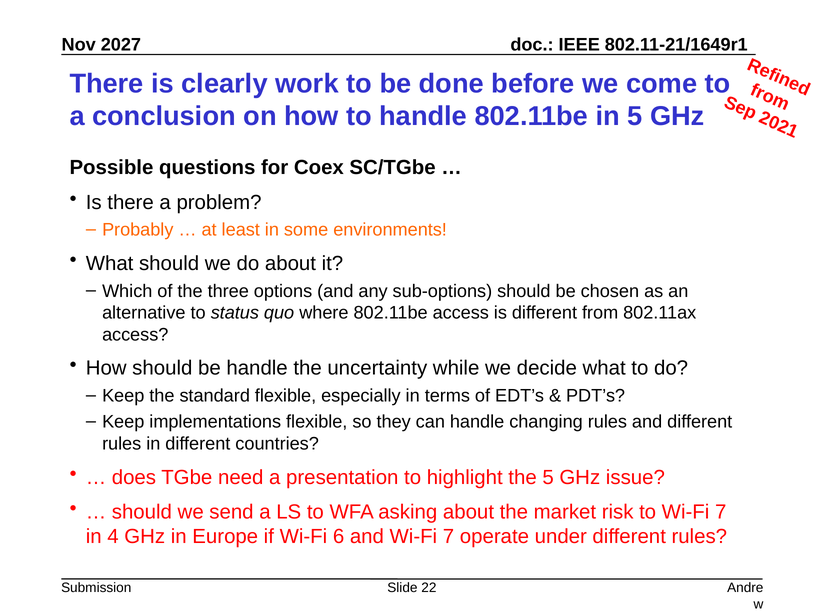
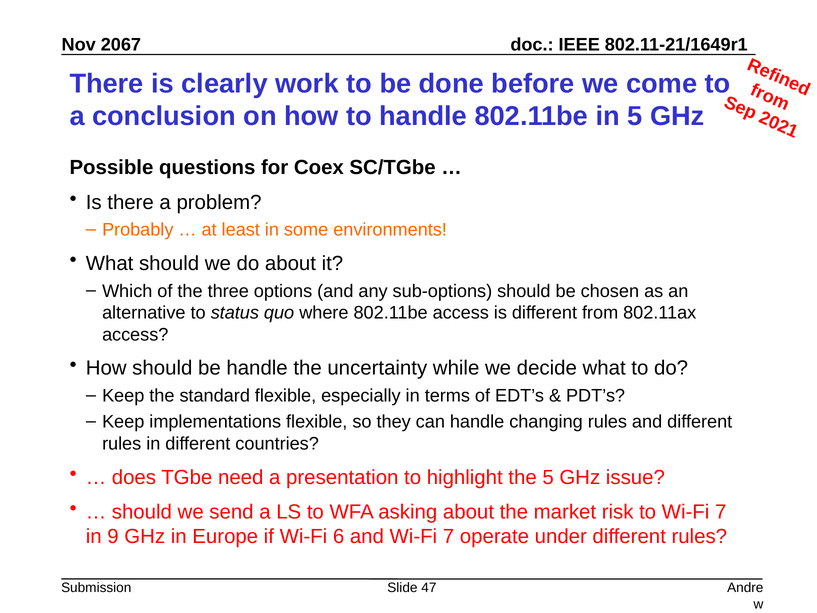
2027: 2027 -> 2067
4: 4 -> 9
22: 22 -> 47
